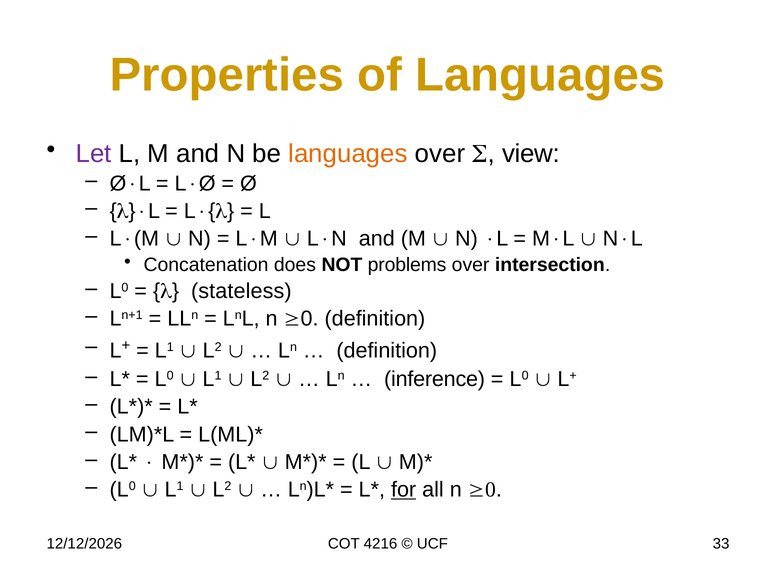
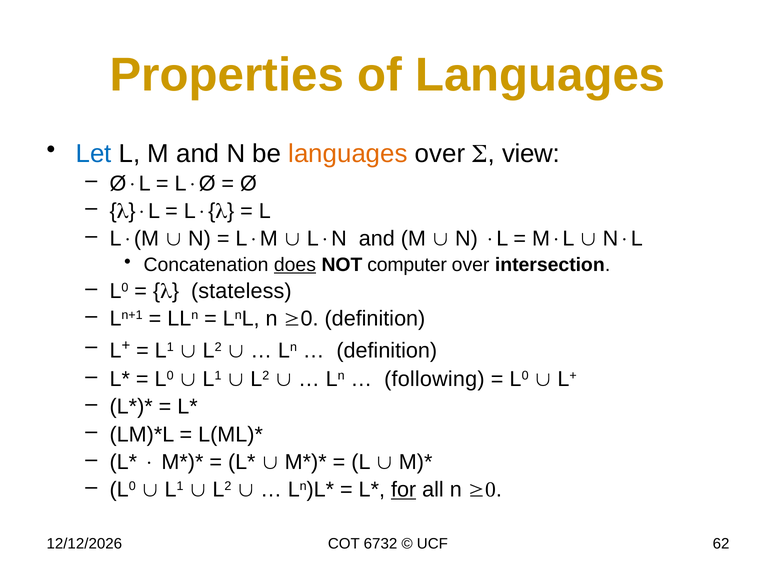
Let colour: purple -> blue
does underline: none -> present
problems: problems -> computer
inference: inference -> following
4216: 4216 -> 6732
33: 33 -> 62
